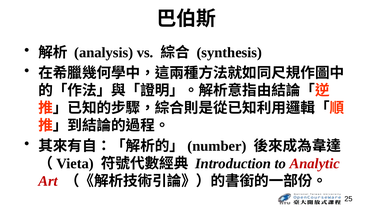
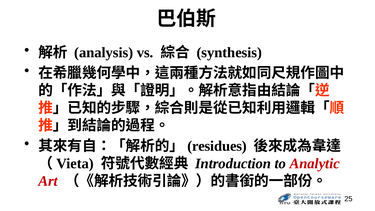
number: number -> residues
